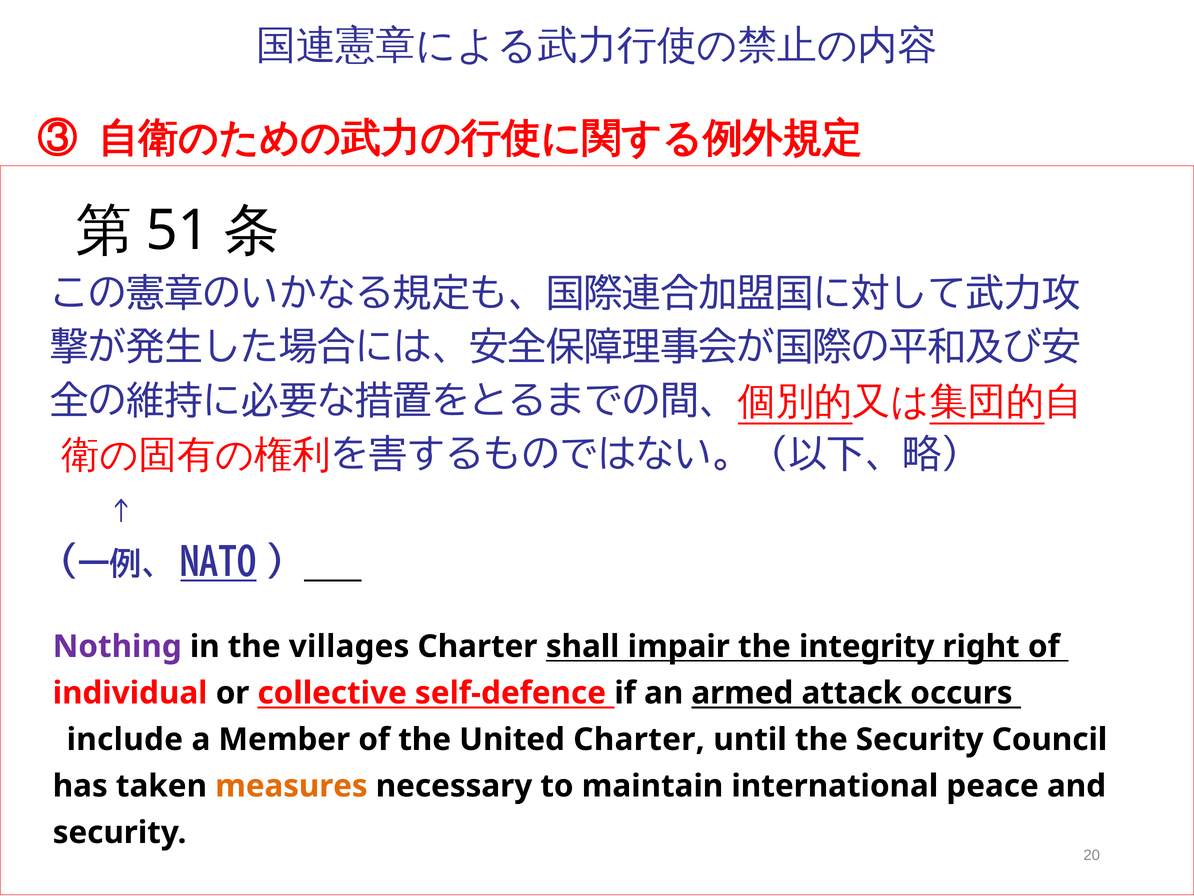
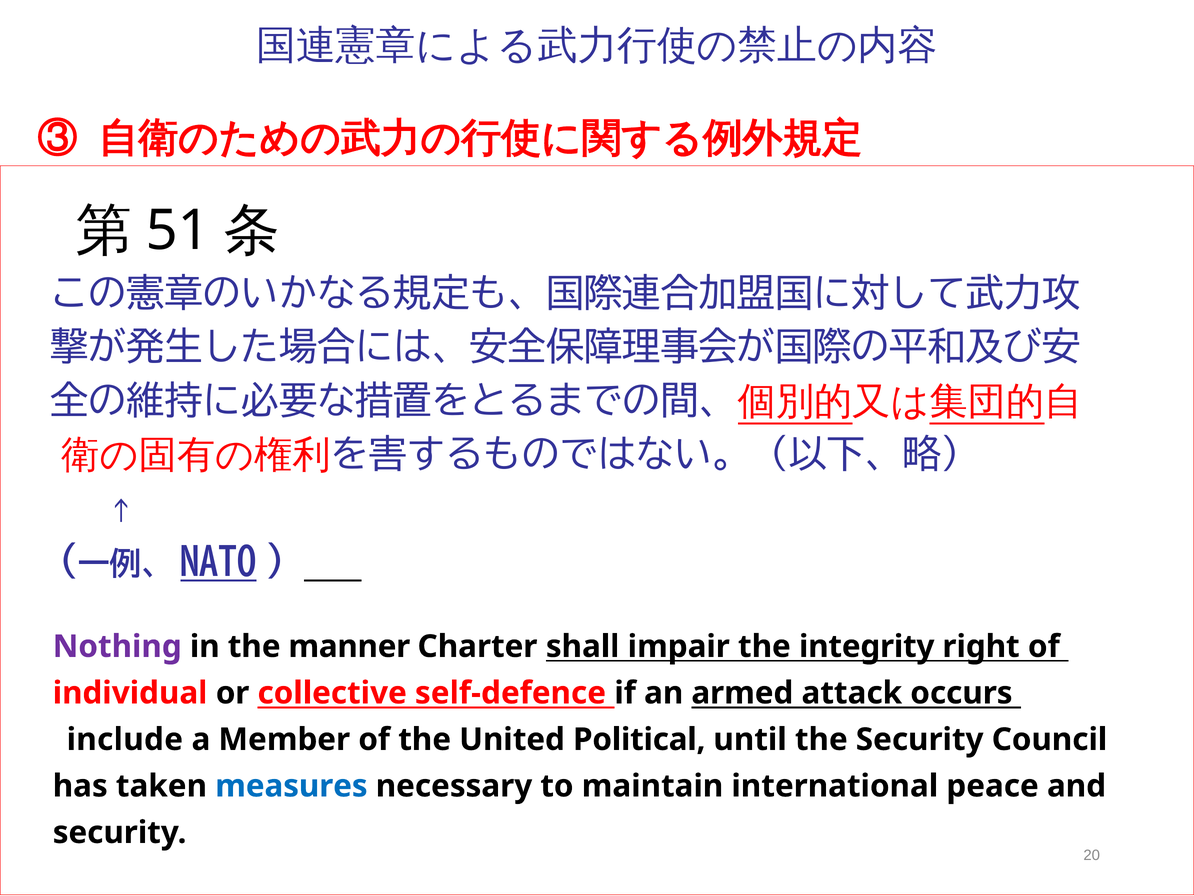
villages: villages -> manner
United Charter: Charter -> Political
measures colour: orange -> blue
